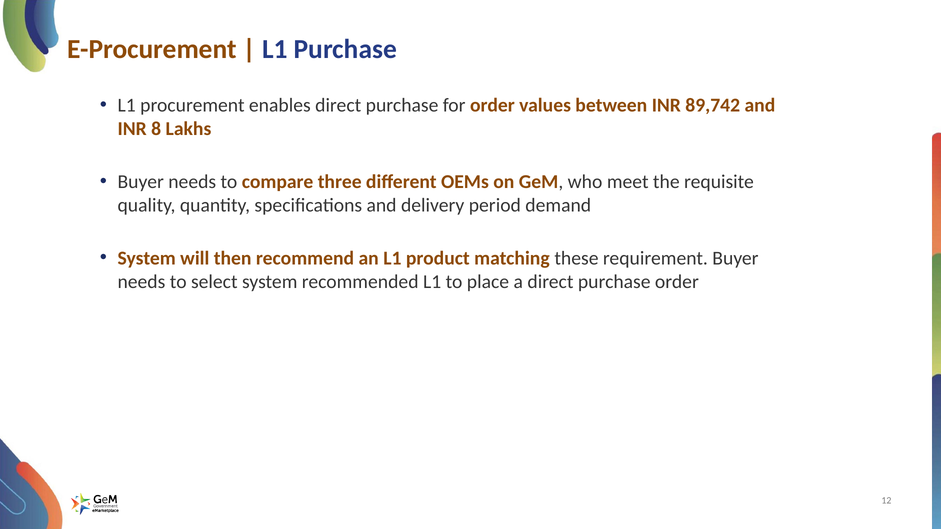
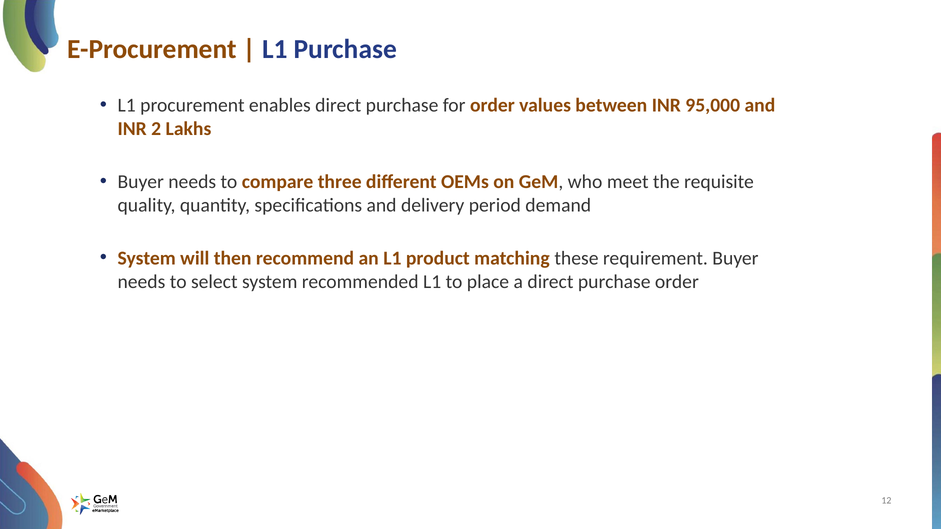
89,742: 89,742 -> 95,000
8: 8 -> 2
